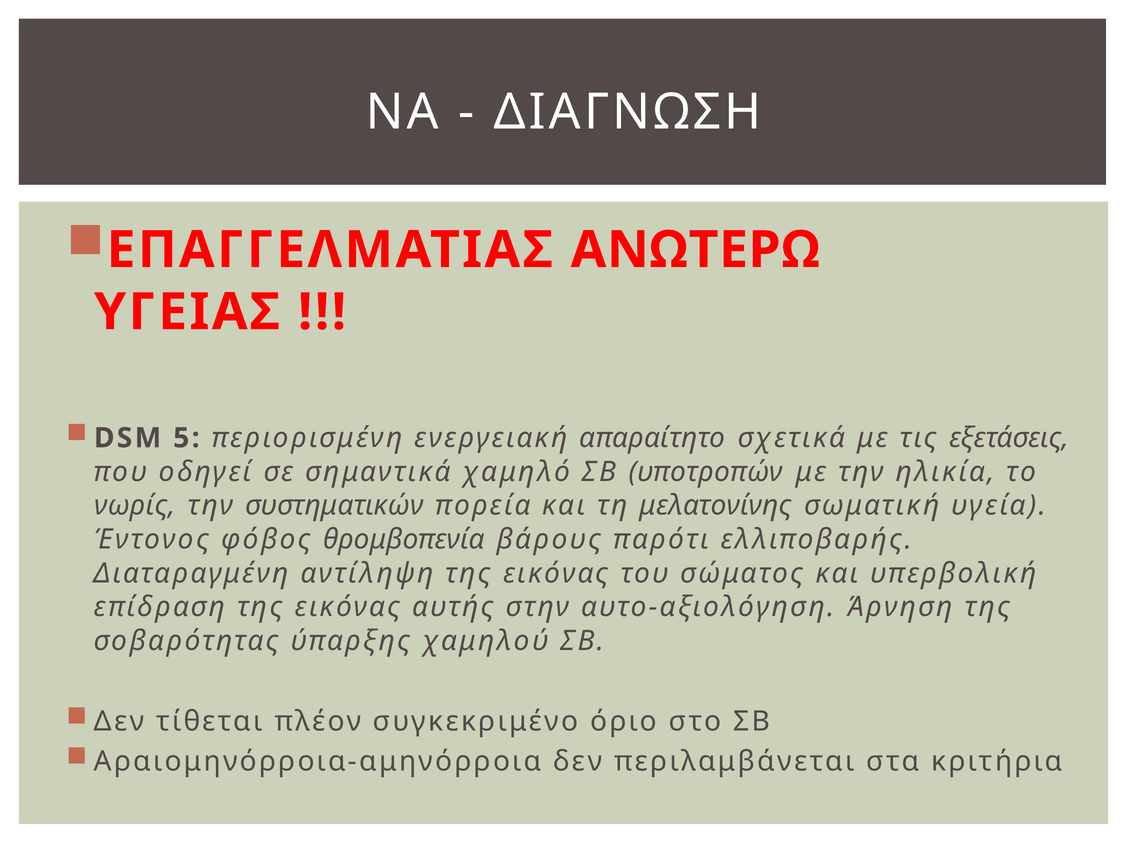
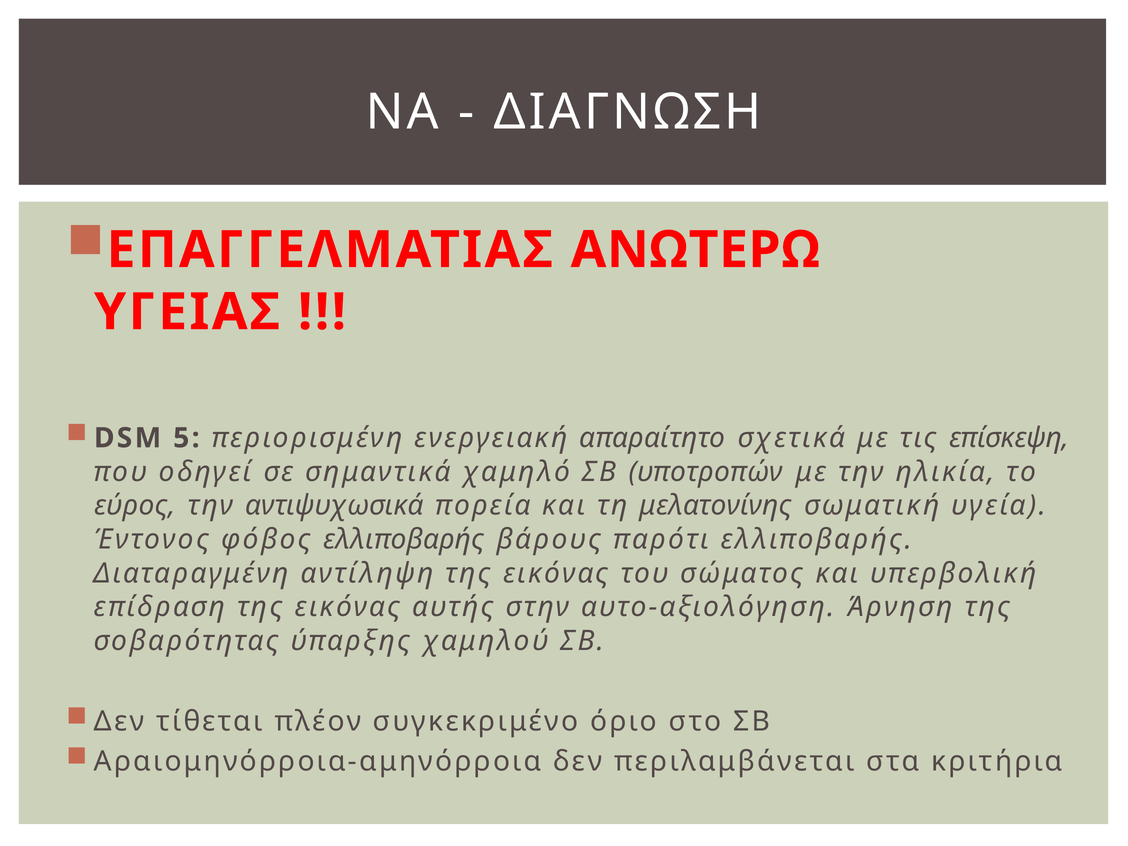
εξετάσεις: εξετάσεις -> επίσκεψη
νωρίς: νωρίς -> εύρος
συστηματικών: συστηματικών -> αντιψυχωσικά
φόβος θρομβοπενία: θρομβοπενία -> ελλιποβαρής
